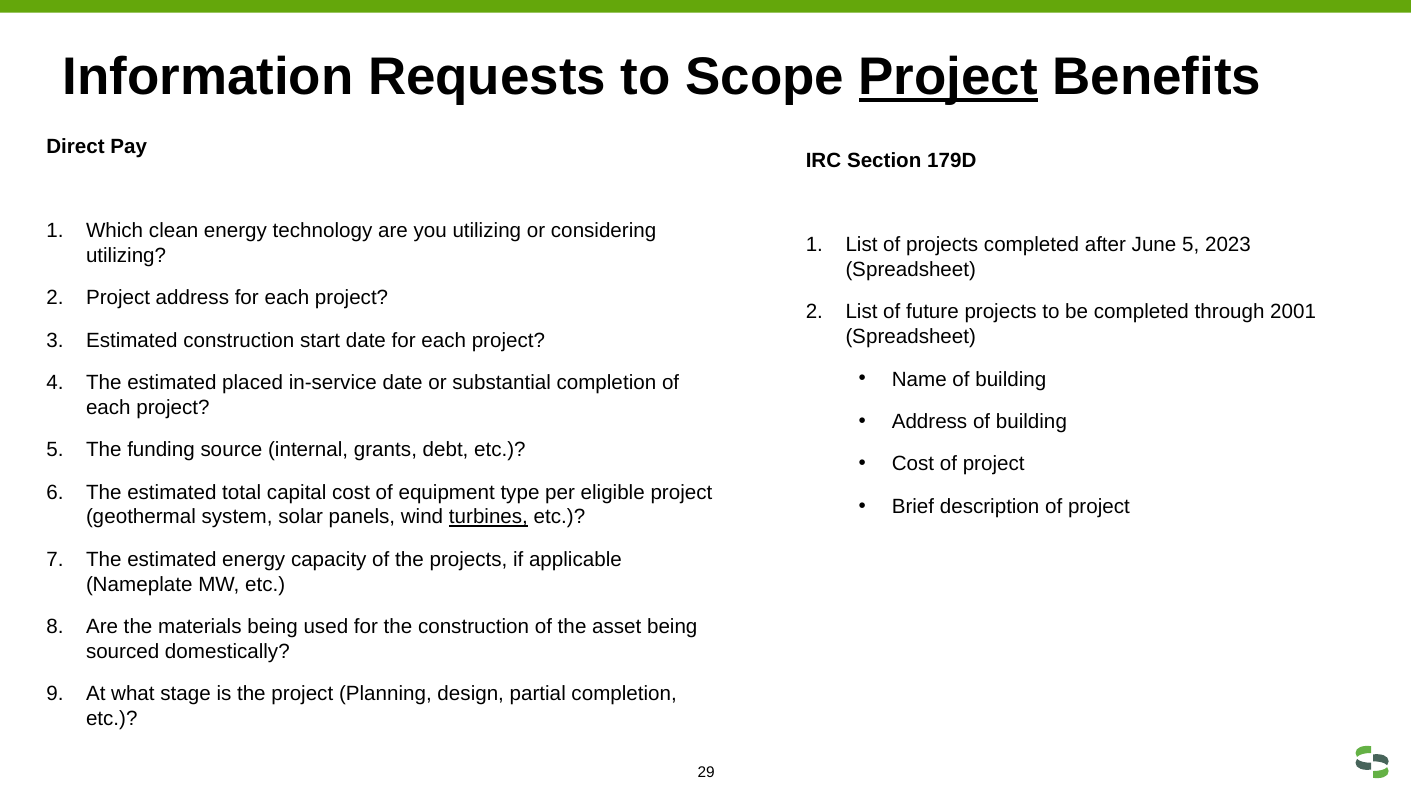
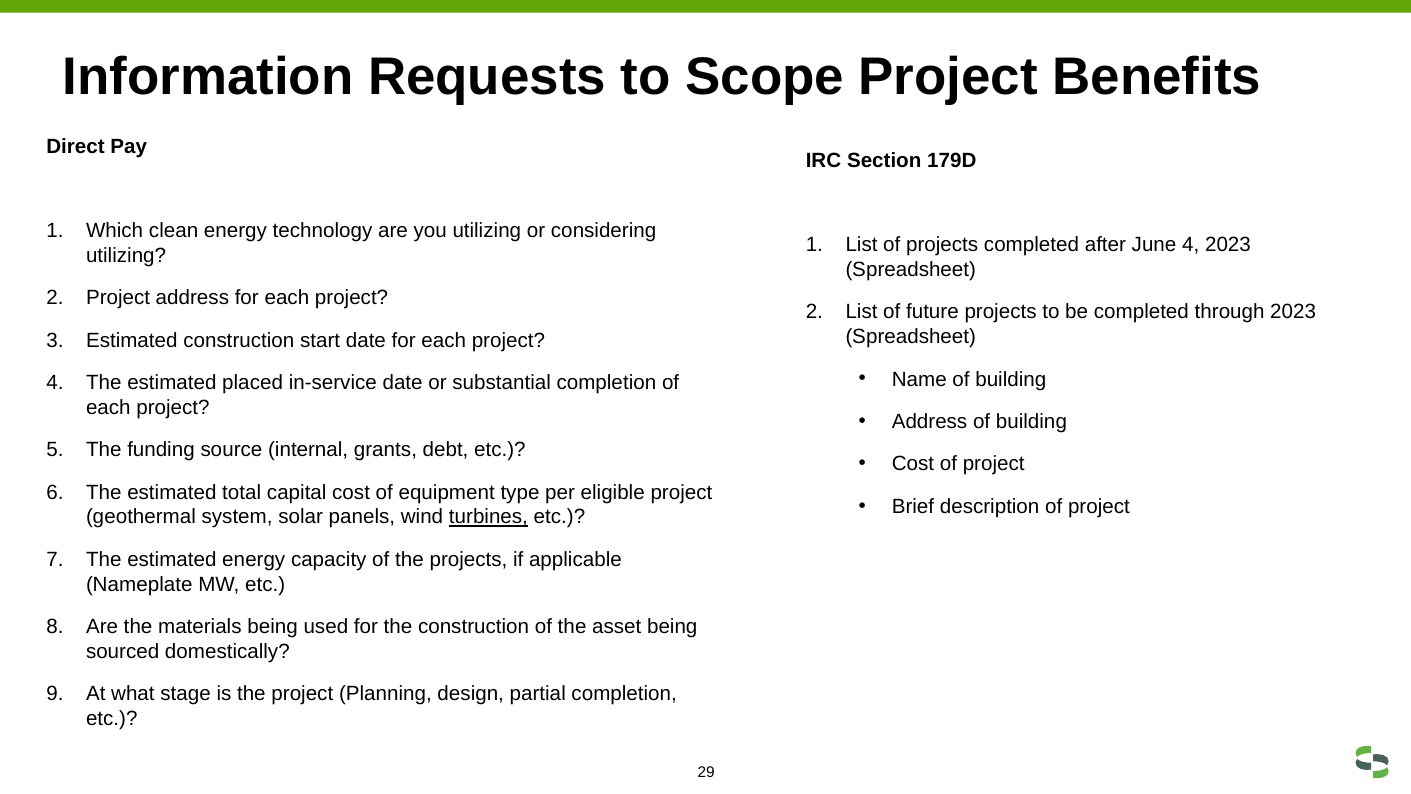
Project at (948, 77) underline: present -> none
June 5: 5 -> 4
through 2001: 2001 -> 2023
